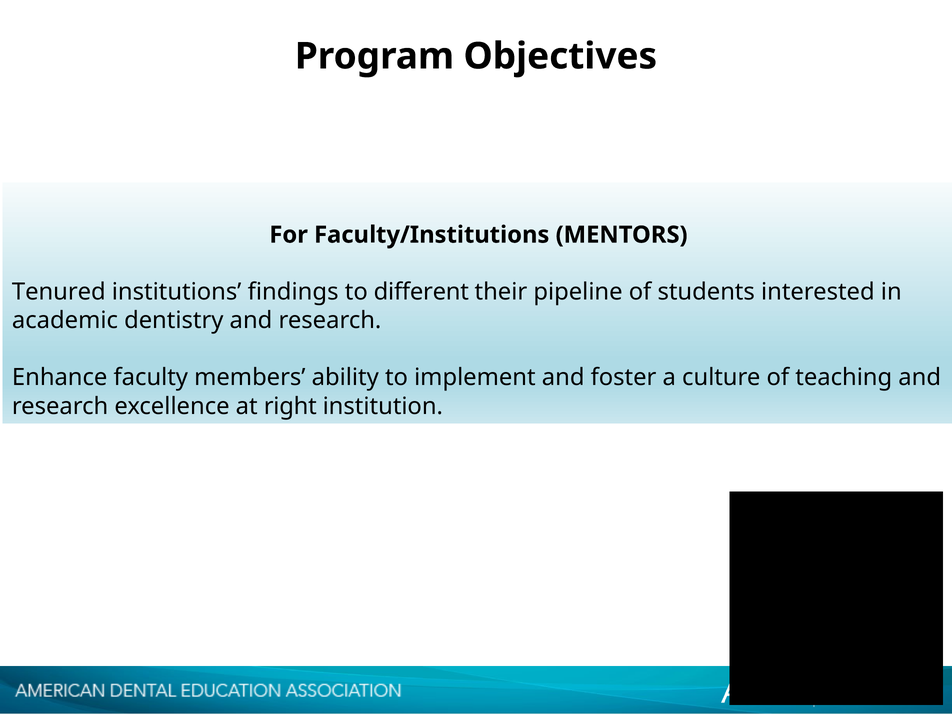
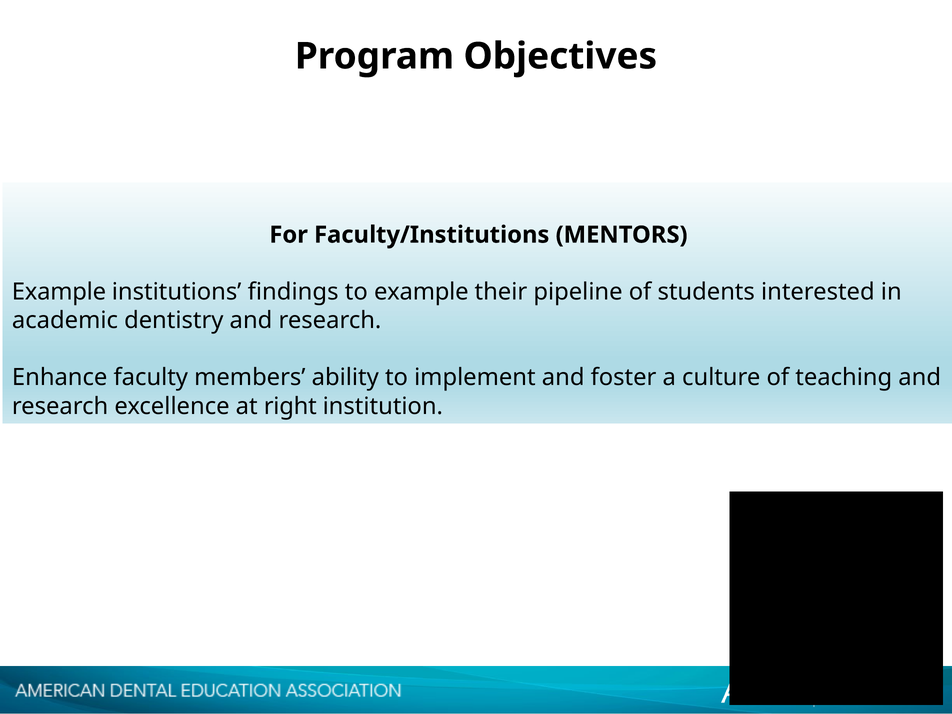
Tenured at (59, 292): Tenured -> Example
to different: different -> example
